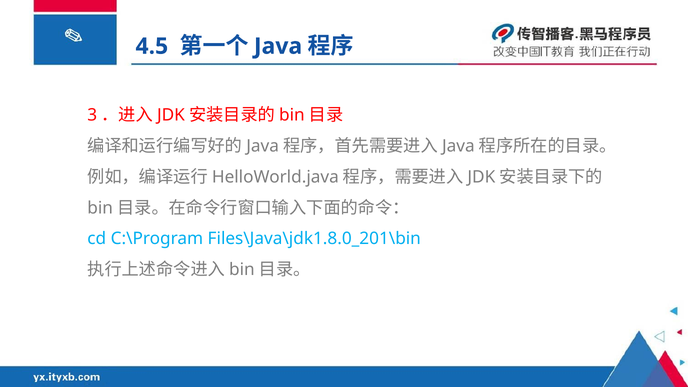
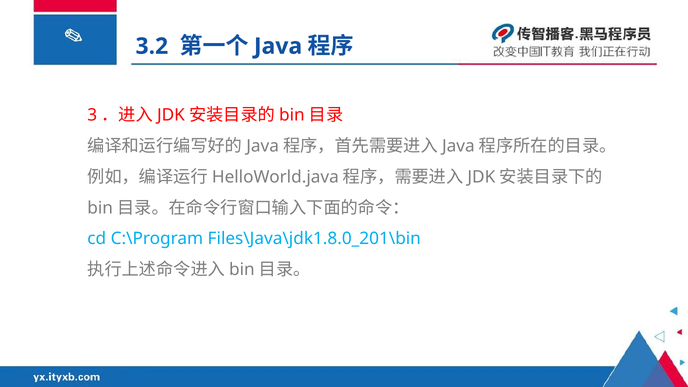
4.5: 4.5 -> 3.2
